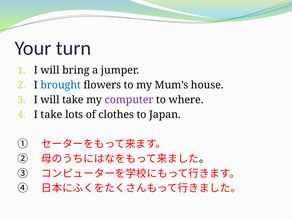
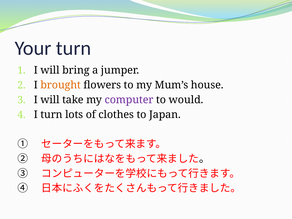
brought colour: blue -> orange
where: where -> would
I take: take -> turn
